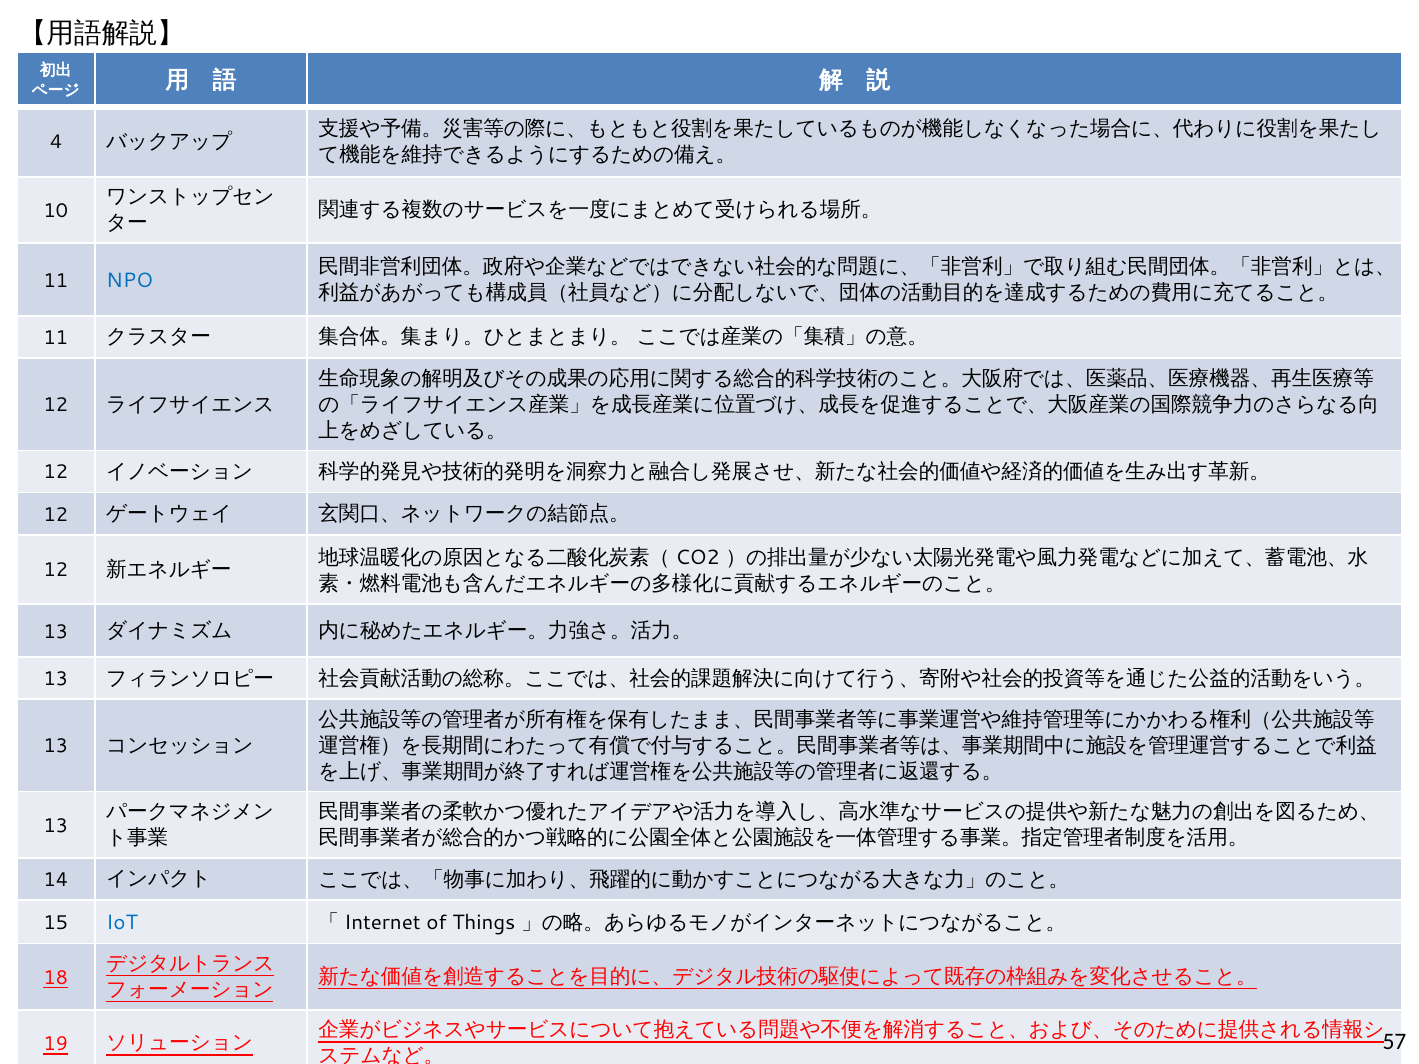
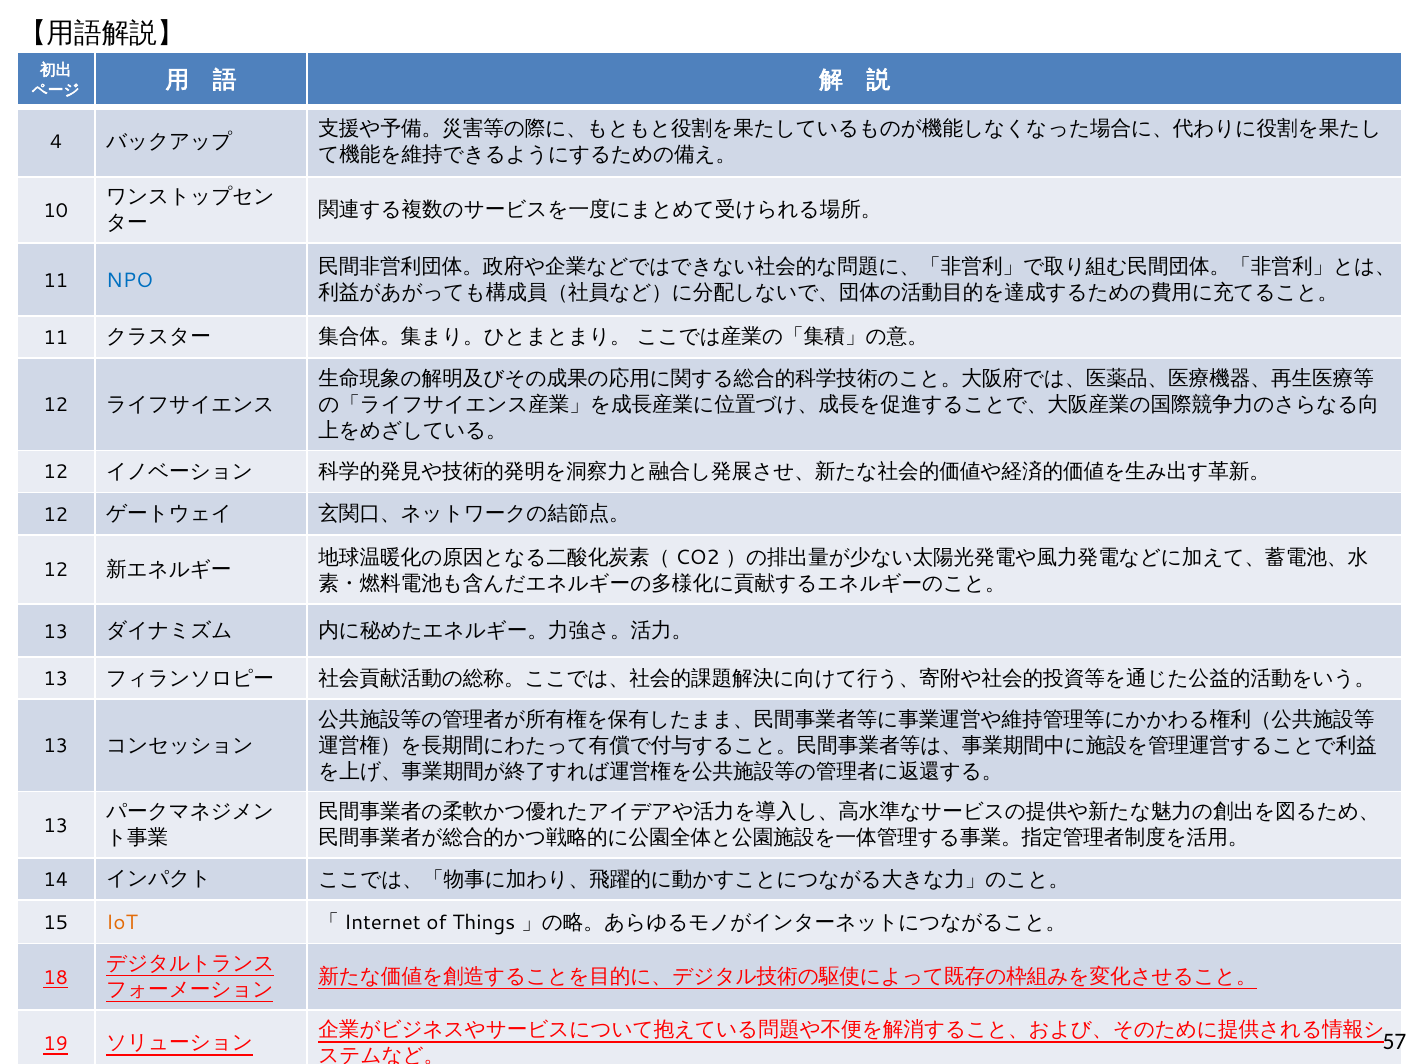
IoT colour: blue -> orange
